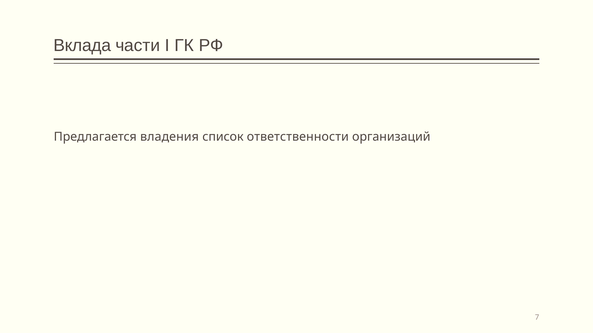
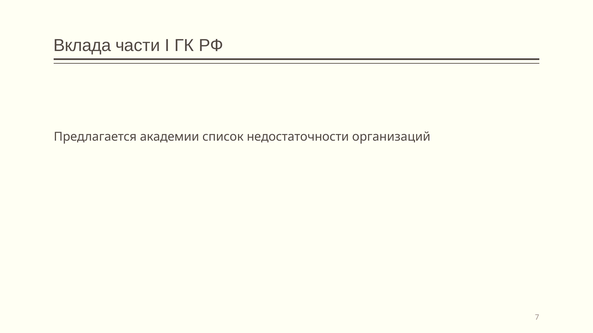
владения: владения -> академии
ответственности: ответственности -> недостаточности
